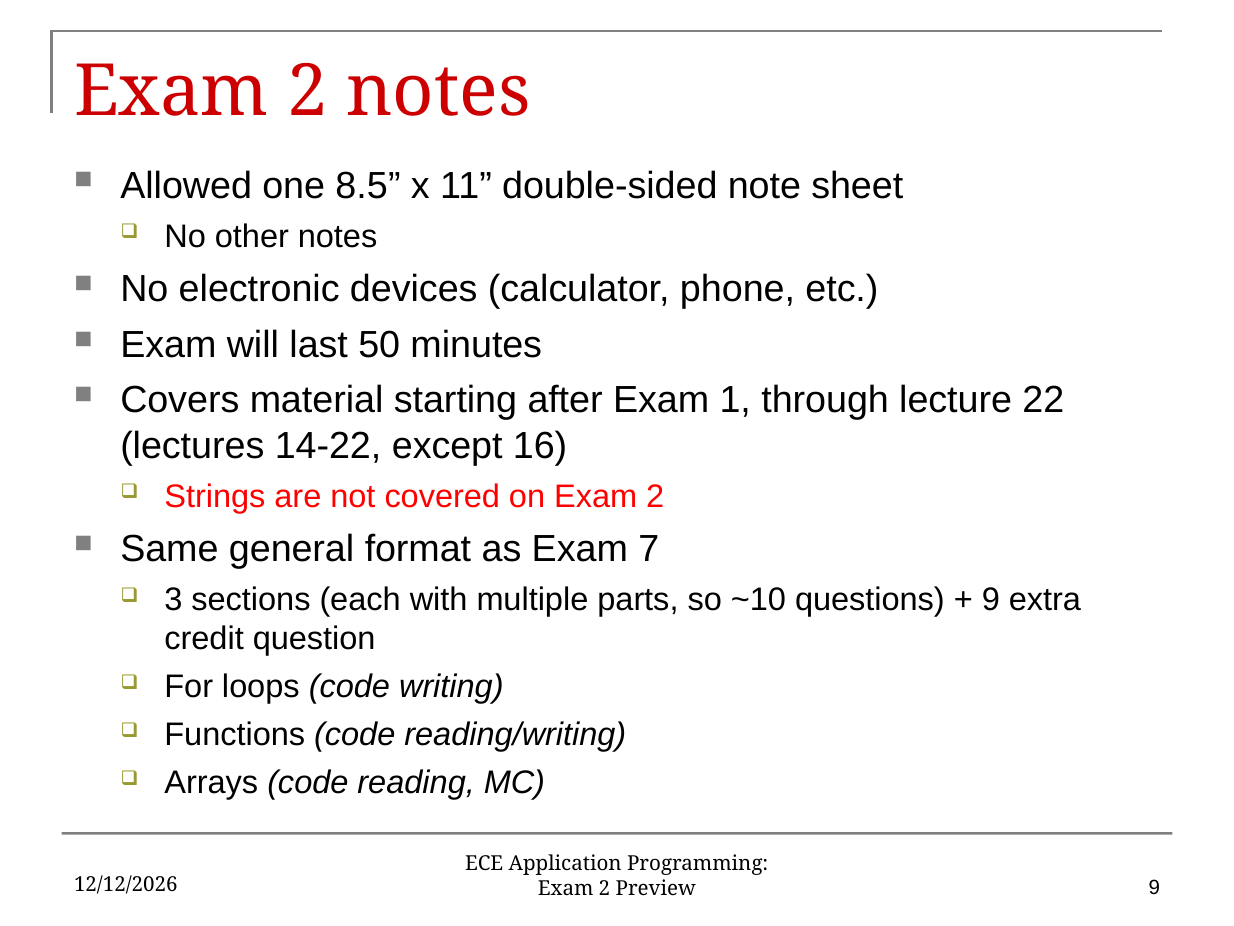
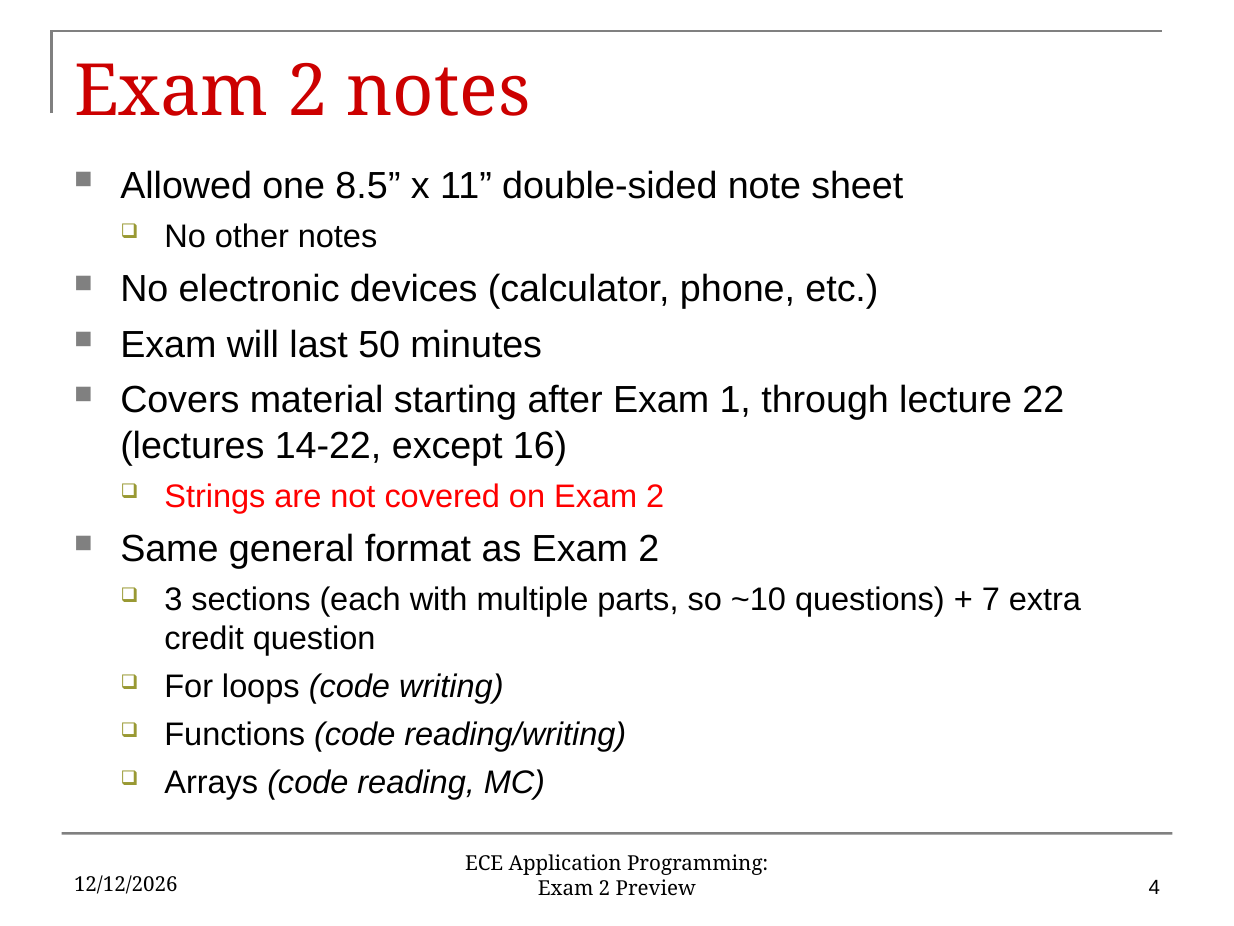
as Exam 7: 7 -> 2
9 at (991, 600): 9 -> 7
Preview 9: 9 -> 4
